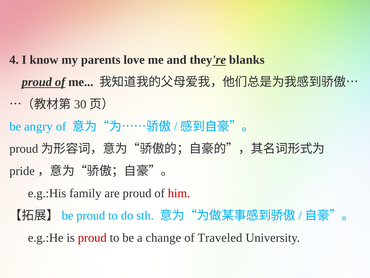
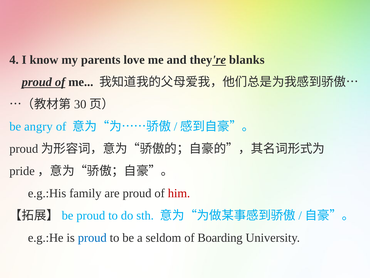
proud at (92, 237) colour: red -> blue
change: change -> seldom
Traveled: Traveled -> Boarding
